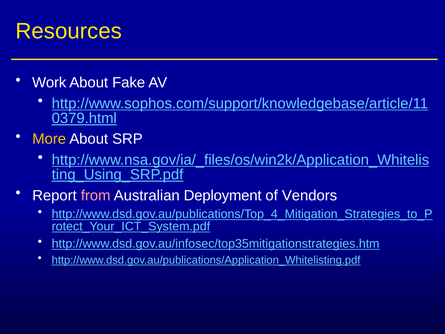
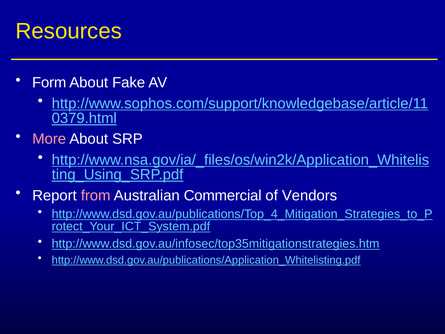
Work: Work -> Form
More colour: yellow -> pink
Deployment: Deployment -> Commercial
